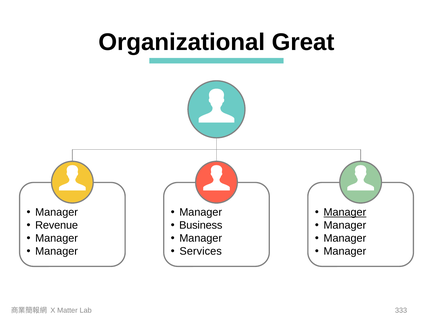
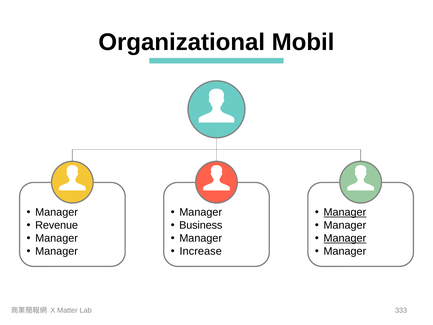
Great: Great -> Mobil
Manager at (345, 238) underline: none -> present
Services: Services -> Increase
